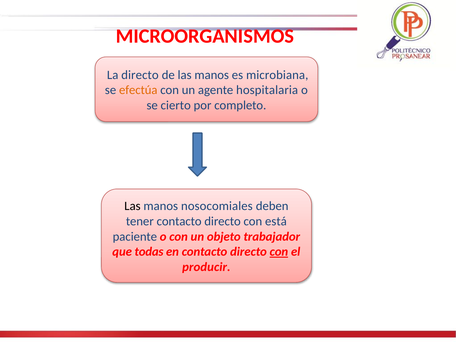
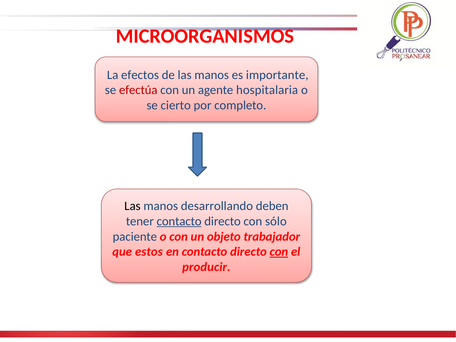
La directo: directo -> efectos
microbiana: microbiana -> importante
efectúa colour: orange -> red
nosocomiales: nosocomiales -> desarrollando
contacto at (179, 221) underline: none -> present
está: está -> sólo
todas: todas -> estos
